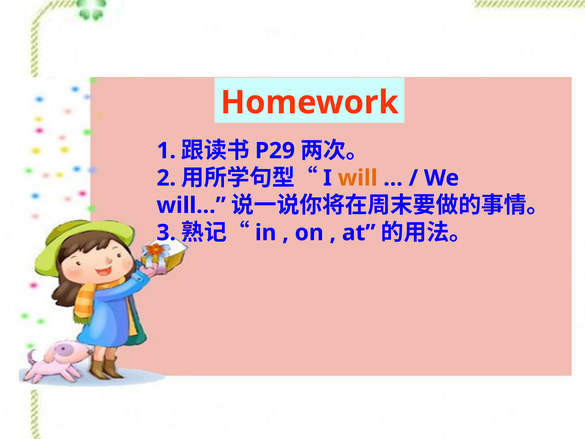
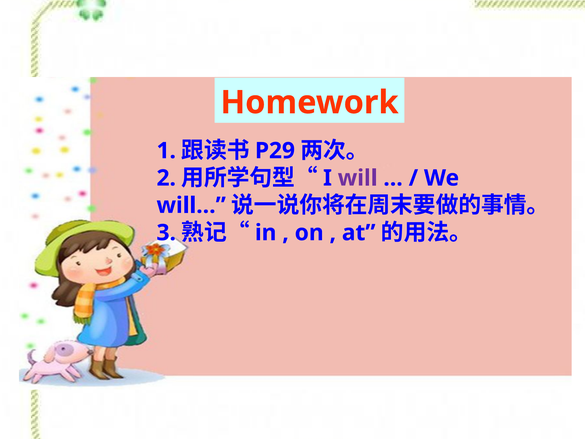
will colour: orange -> purple
